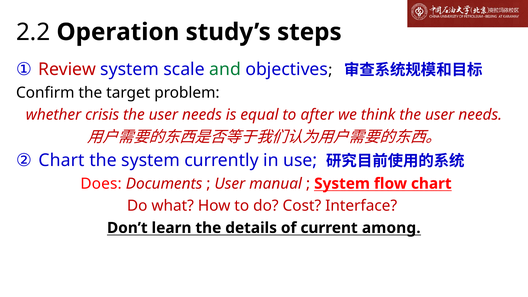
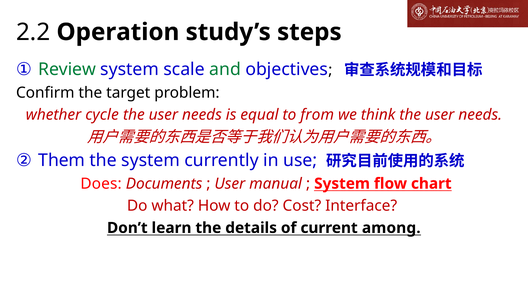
Review colour: red -> green
crisis: crisis -> cycle
after: after -> from
Chart at (62, 160): Chart -> Them
